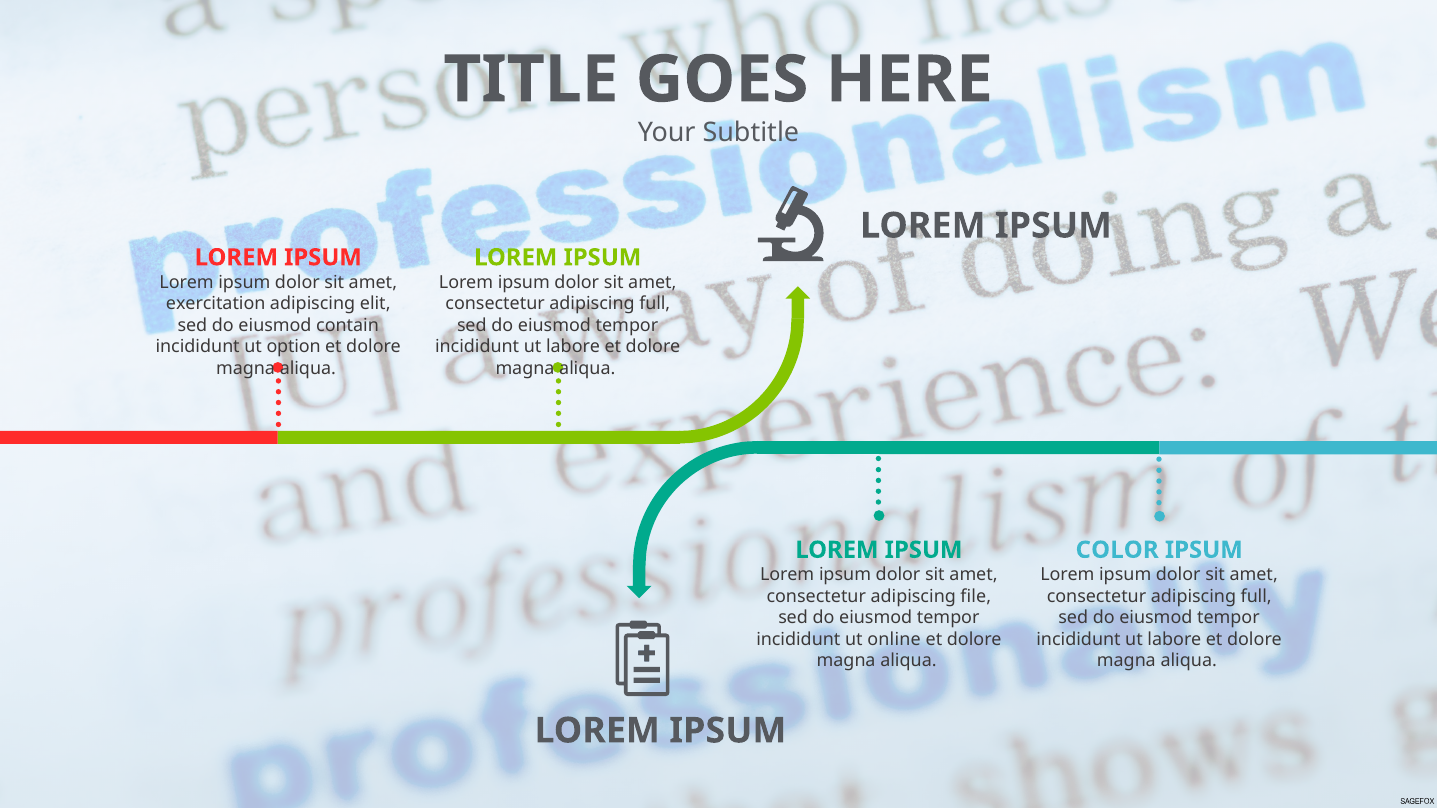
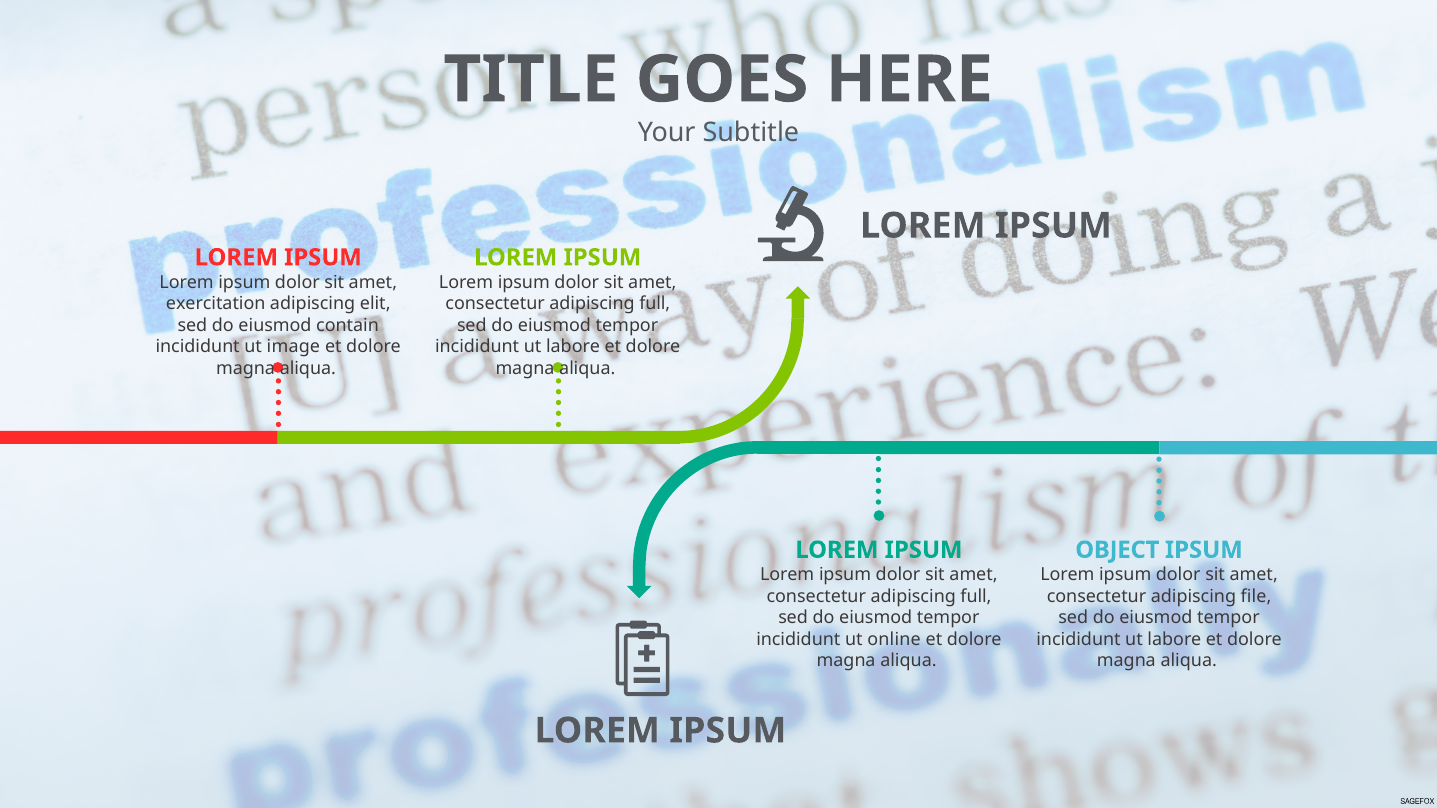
option: option -> image
COLOR: COLOR -> OBJECT
file at (976, 596): file -> full
full at (1256, 596): full -> file
